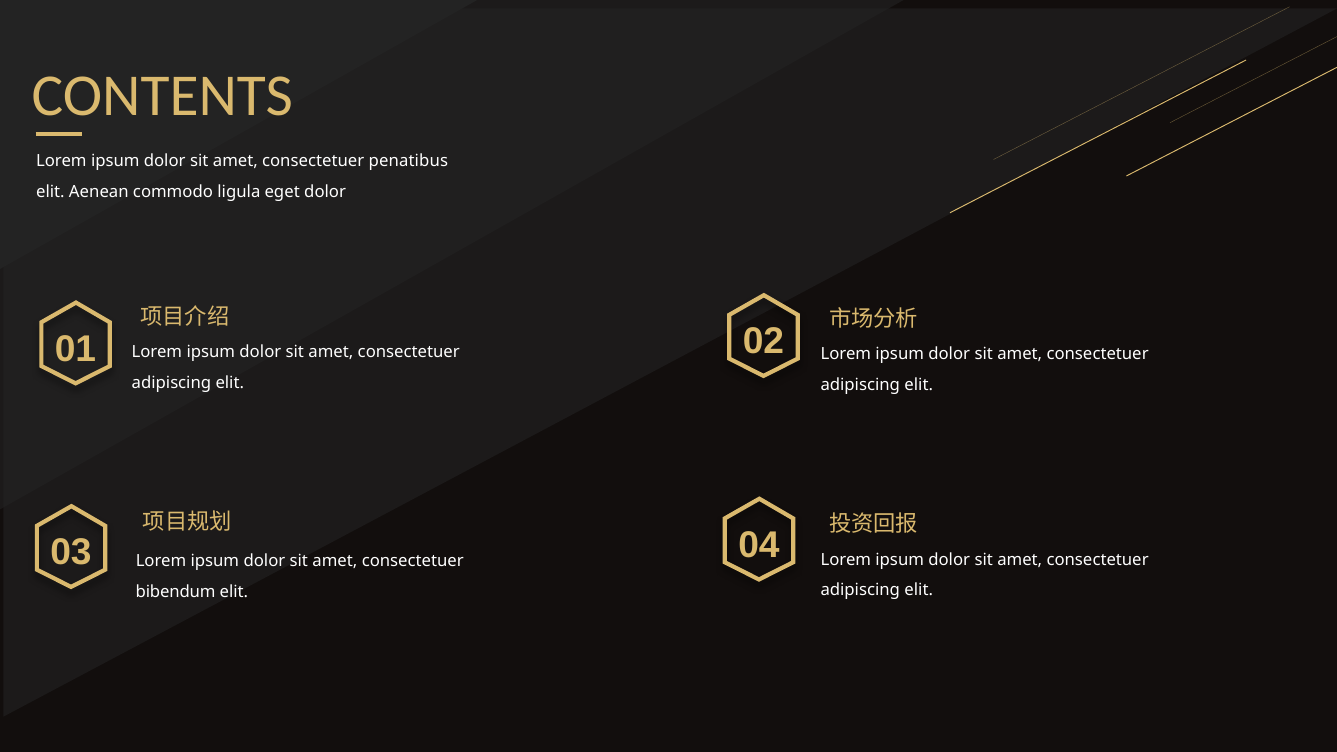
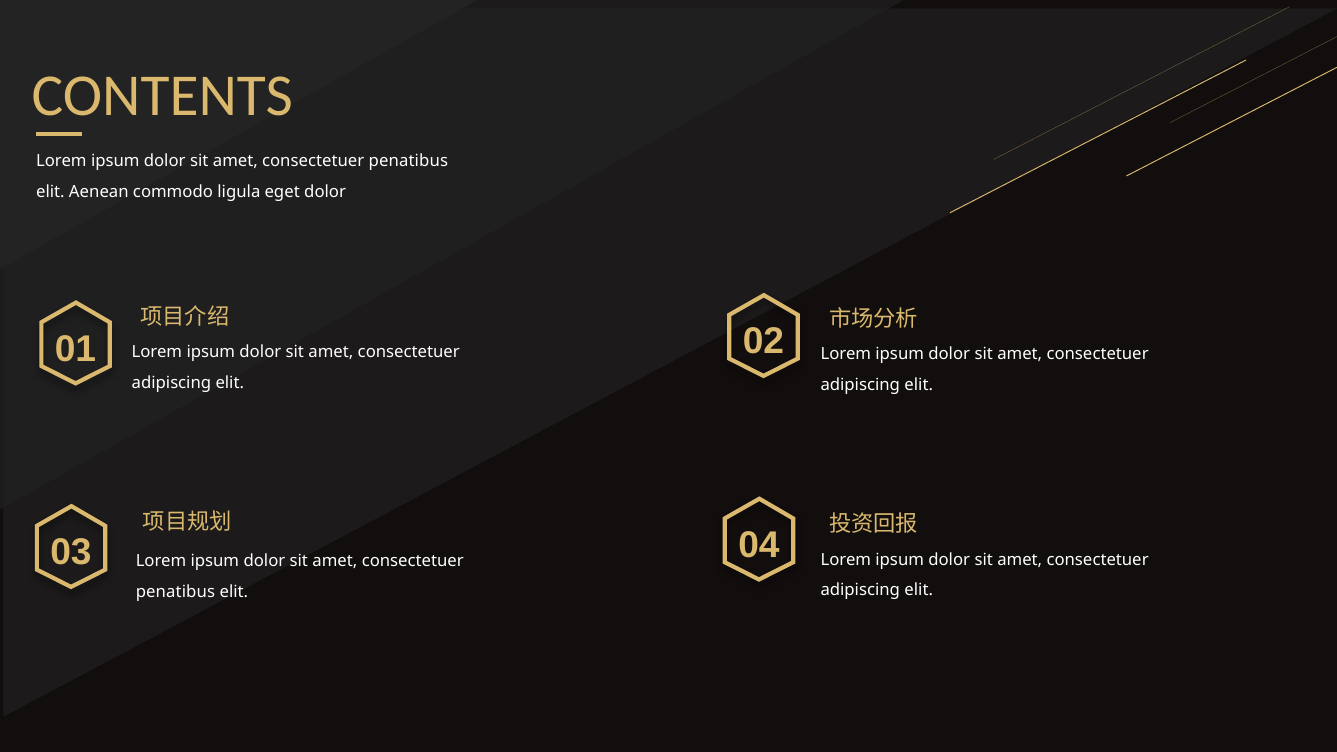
bibendum at (176, 592): bibendum -> penatibus
